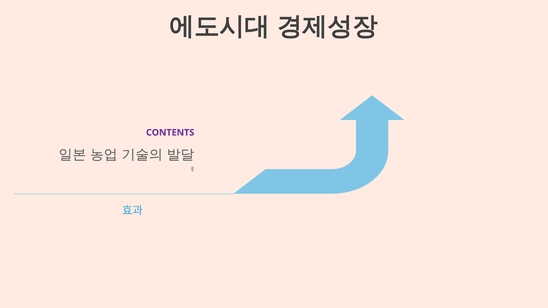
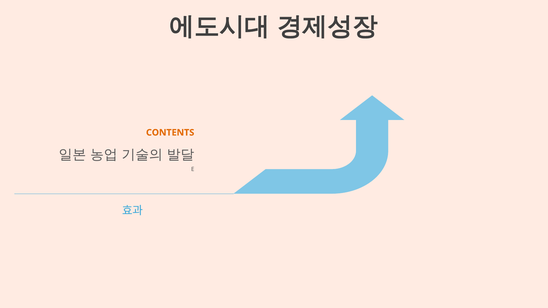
CONTENTS colour: purple -> orange
